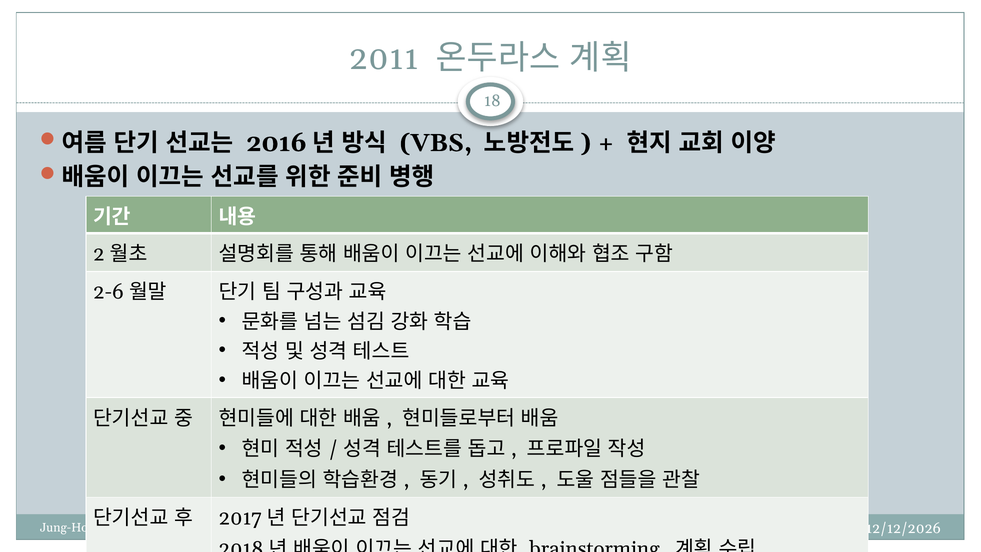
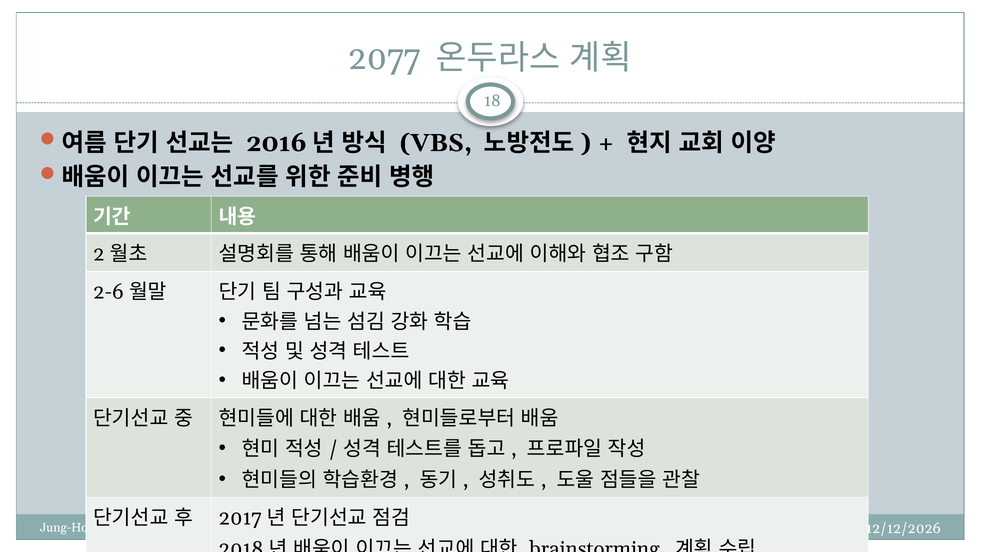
2011: 2011 -> 2077
